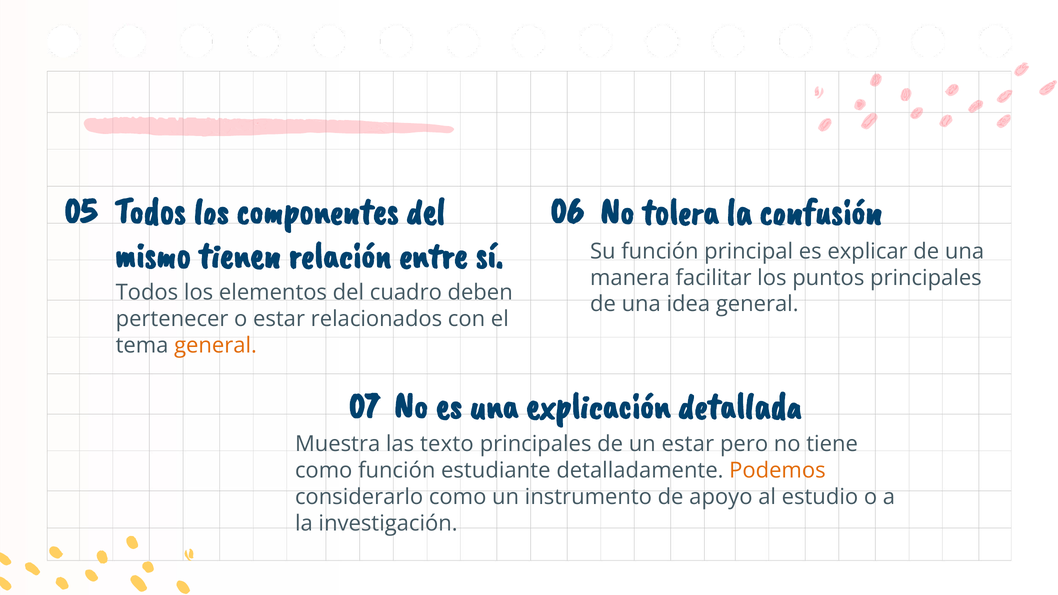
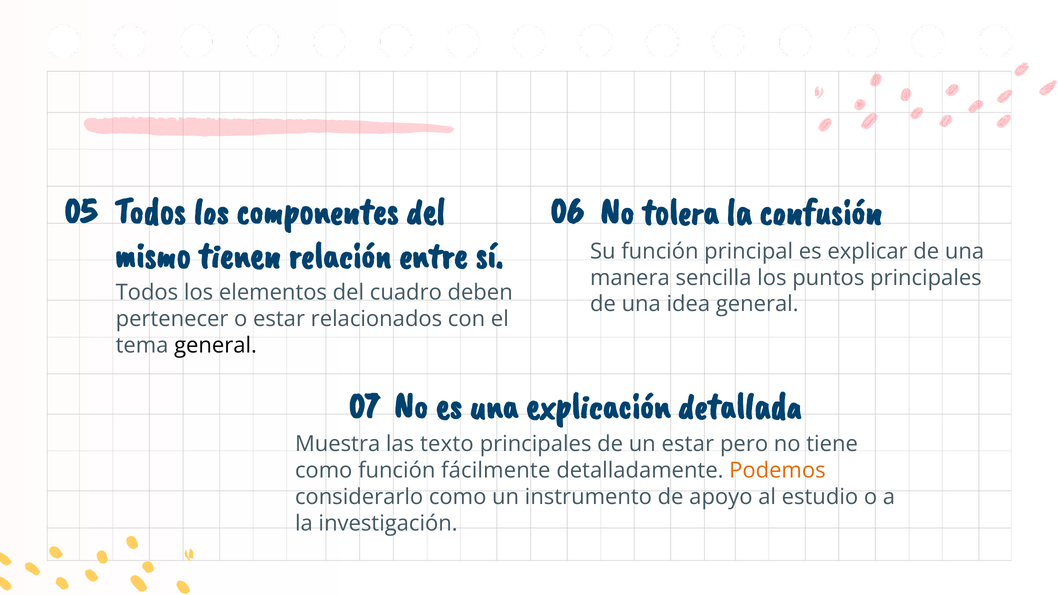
facilitar: facilitar -> sencilla
general at (216, 346) colour: orange -> black
estudiante: estudiante -> fácilmente
